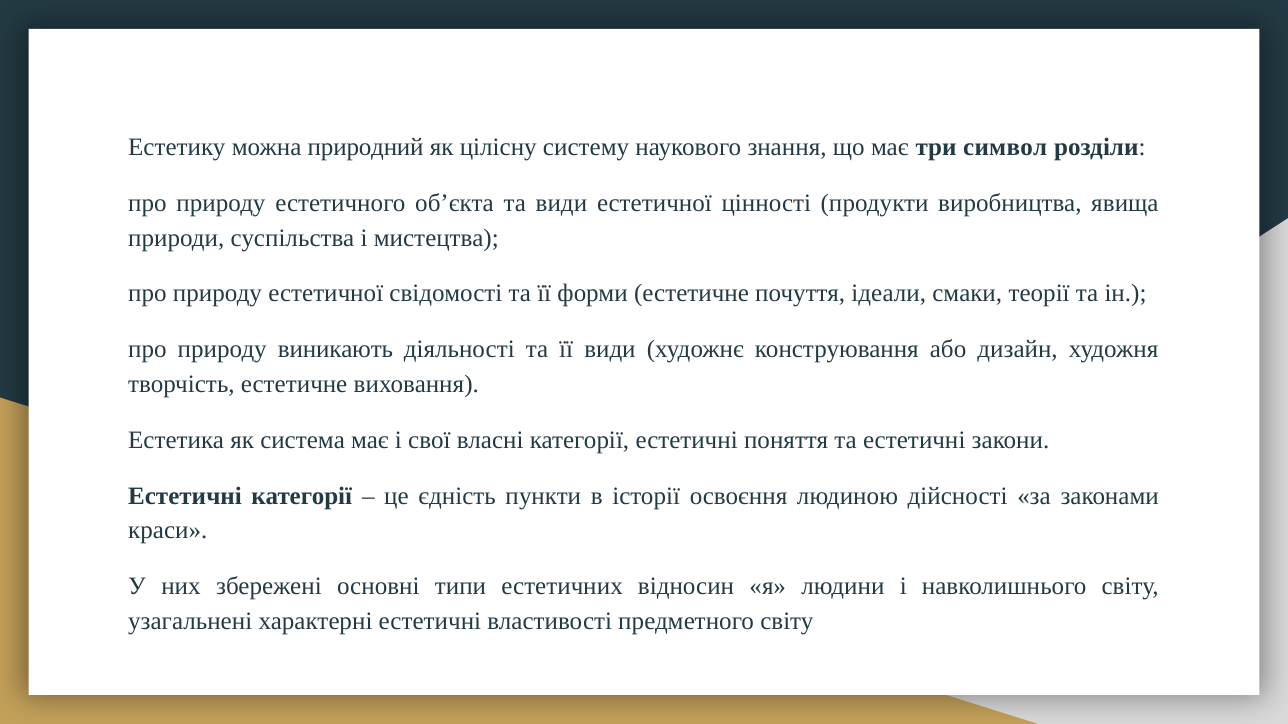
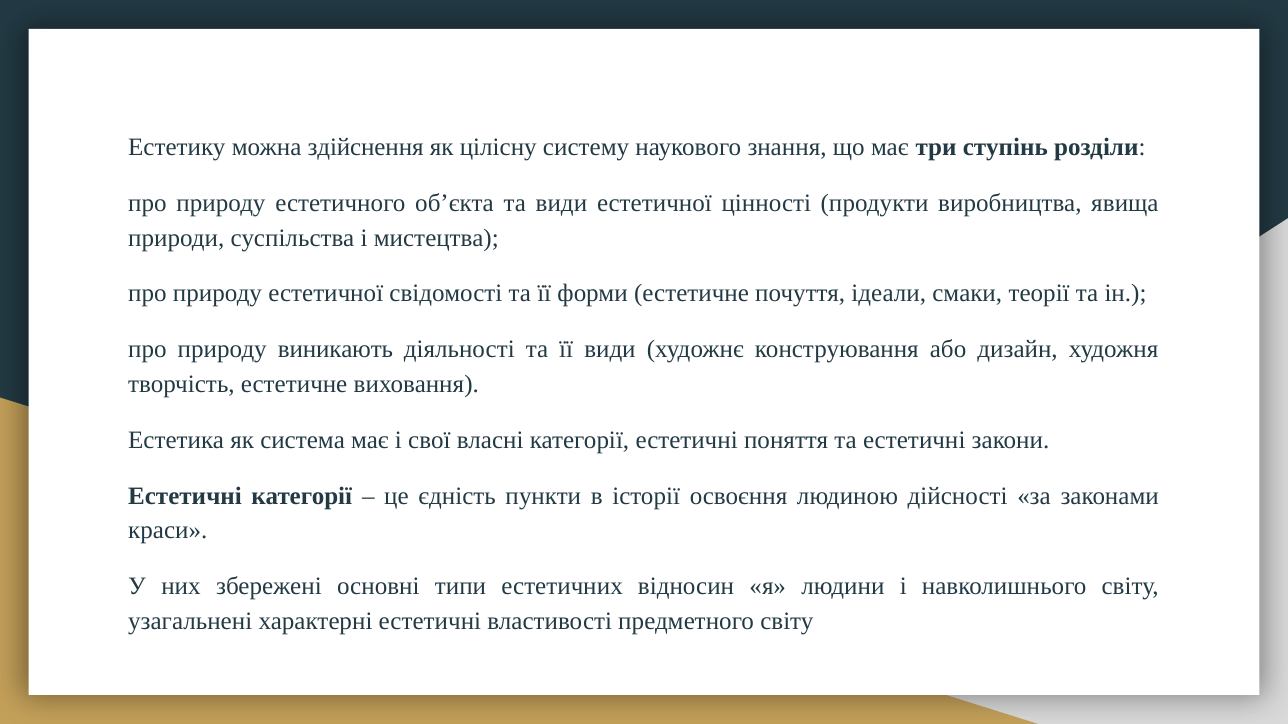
природний: природний -> здійснення
символ: символ -> ступінь
